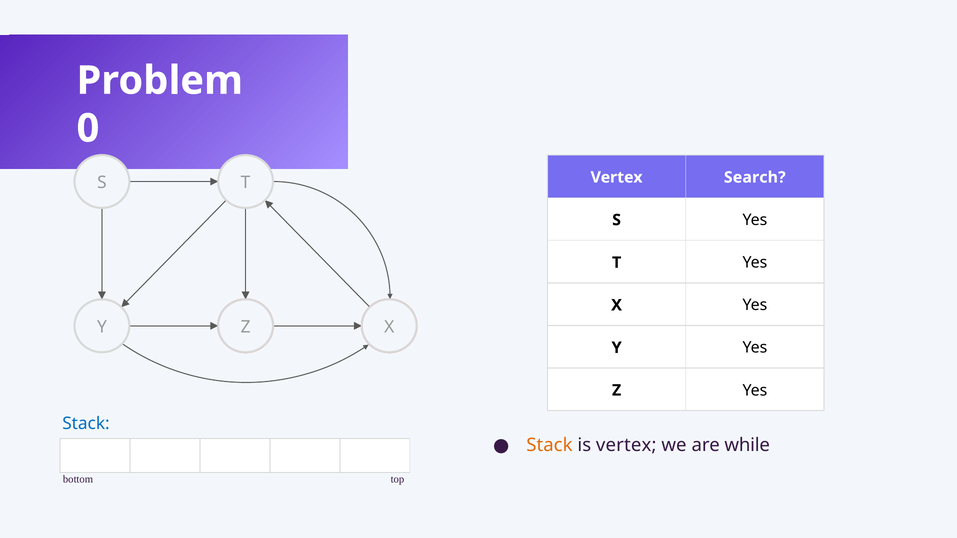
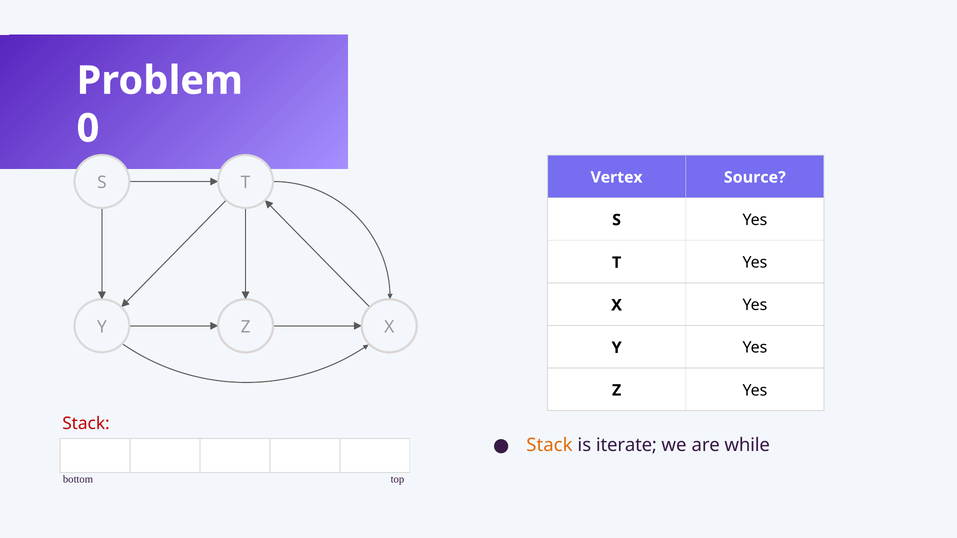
Search: Search -> Source
Stack at (86, 424) colour: blue -> red
is vertex: vertex -> iterate
